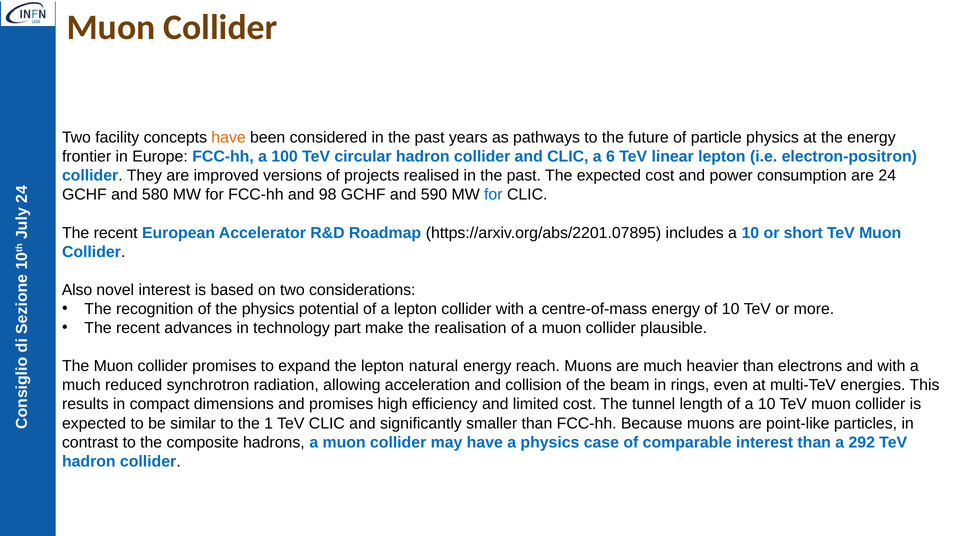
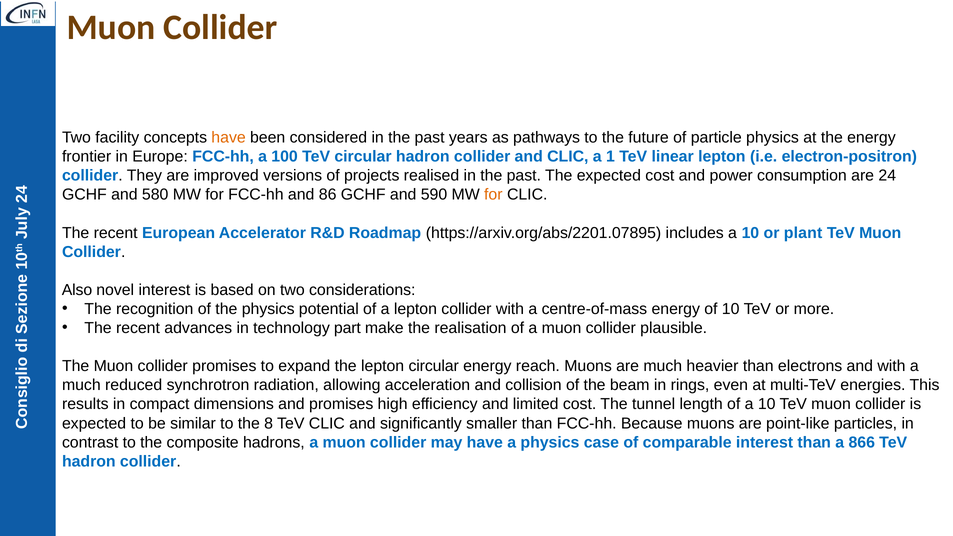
a 6: 6 -> 1
98: 98 -> 86
for at (493, 195) colour: blue -> orange
short: short -> plant
lepton natural: natural -> circular
the 1: 1 -> 8
292: 292 -> 866
